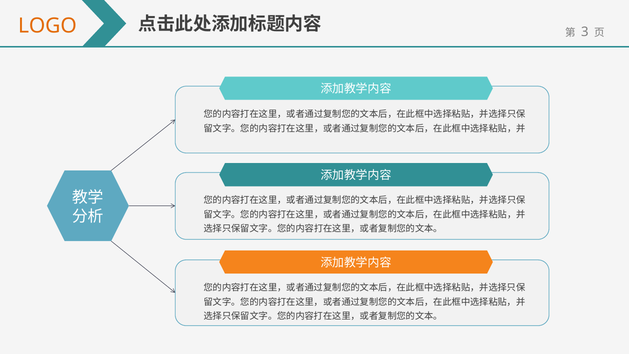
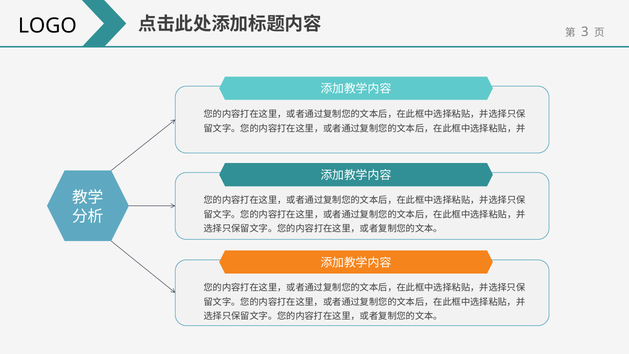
LOGO colour: orange -> black
